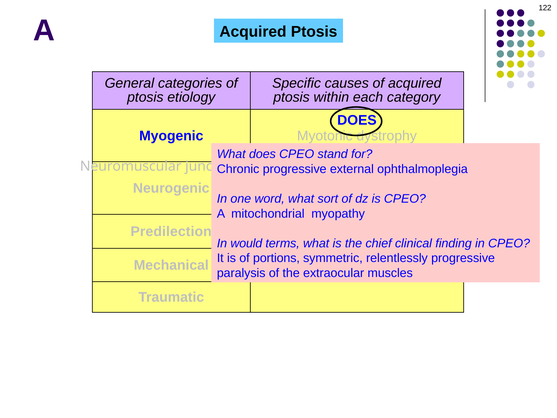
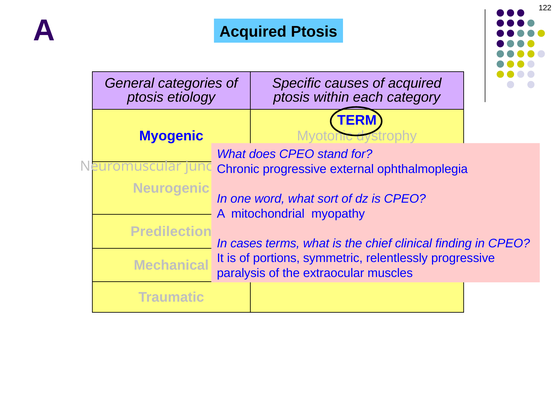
DOES at (357, 120): DOES -> TERM
would: would -> cases
